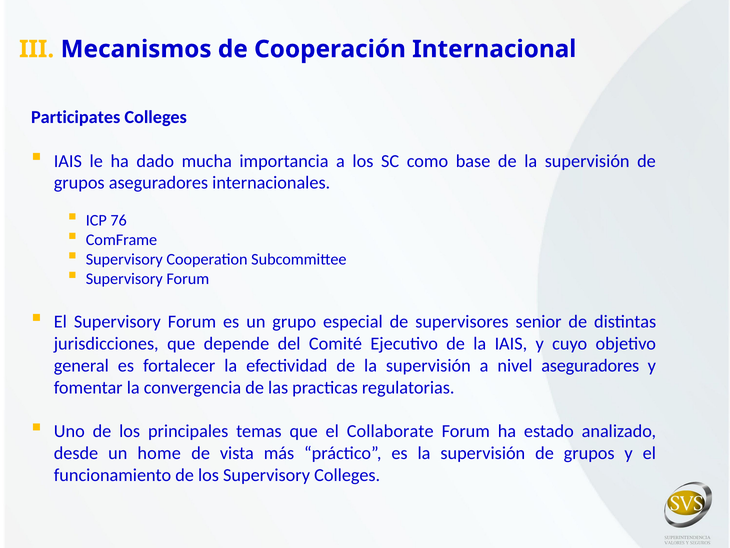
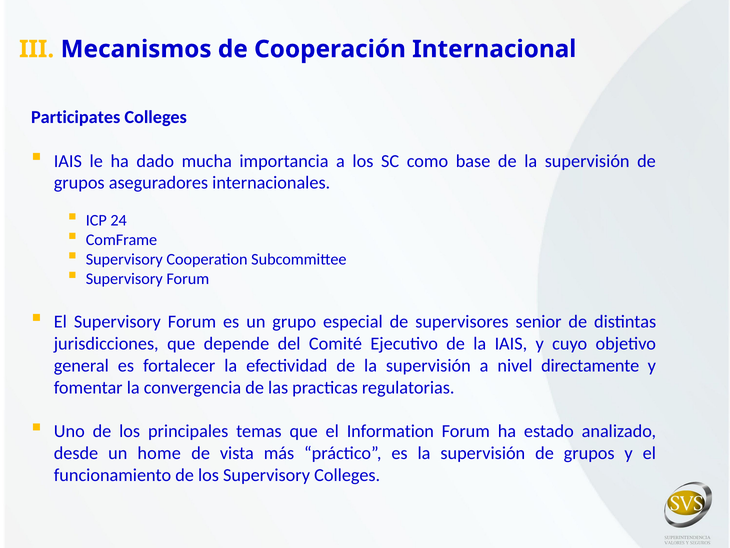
76: 76 -> 24
nivel aseguradores: aseguradores -> directamente
Collaborate: Collaborate -> Information
